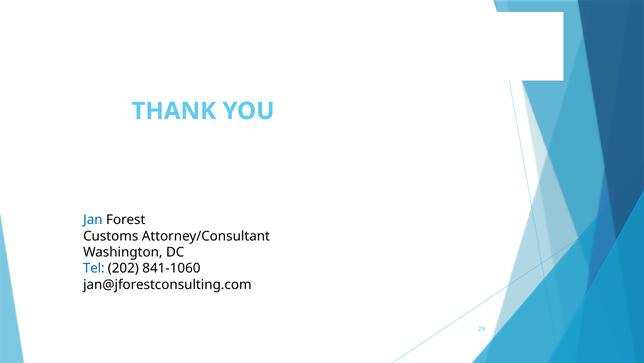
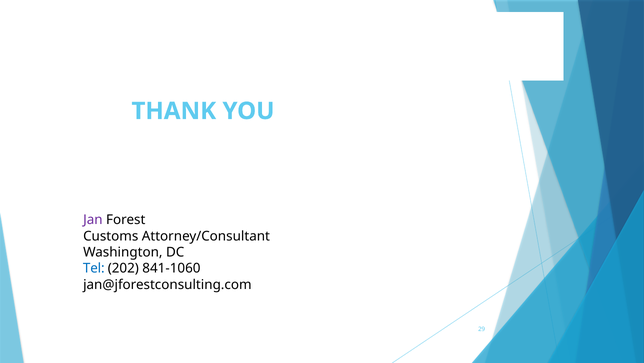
Jan colour: blue -> purple
